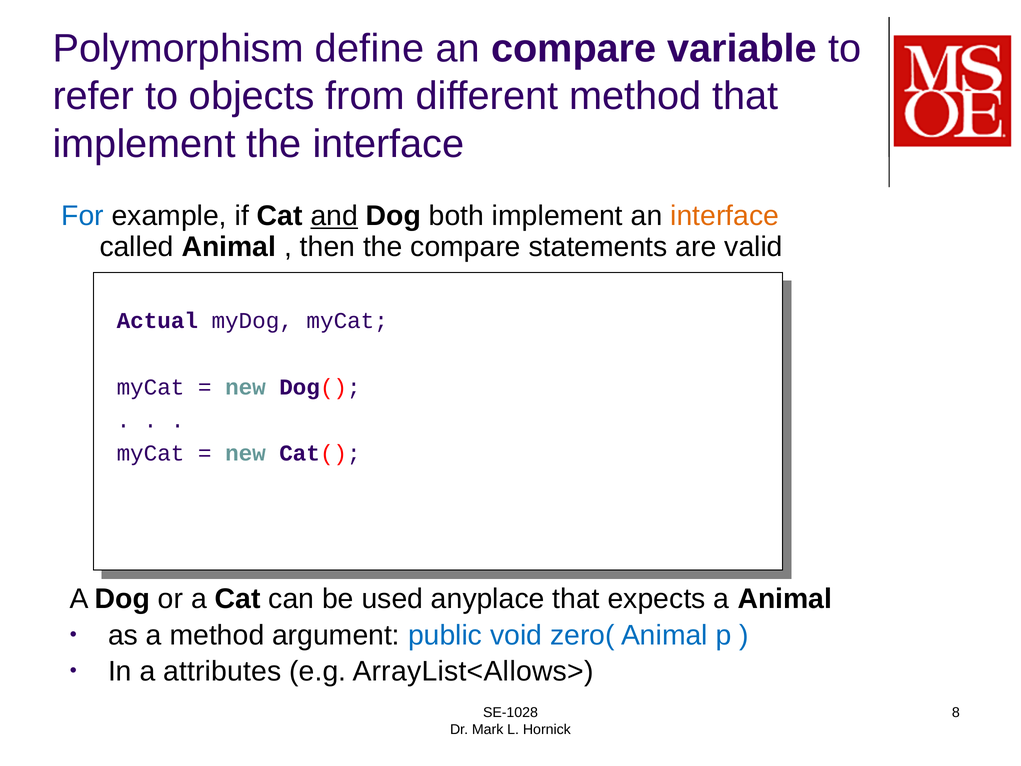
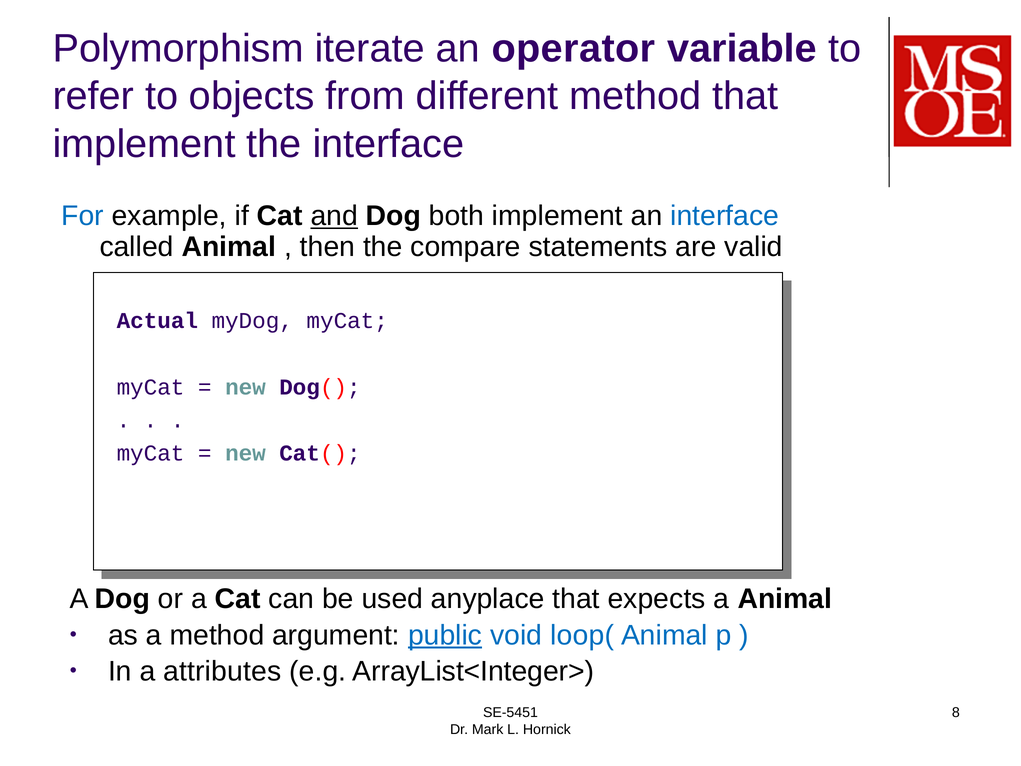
define: define -> iterate
an compare: compare -> operator
interface at (725, 216) colour: orange -> blue
public underline: none -> present
zero(: zero( -> loop(
ArrayList<Allows>: ArrayList<Allows> -> ArrayList<Integer>
SE-1028: SE-1028 -> SE-5451
